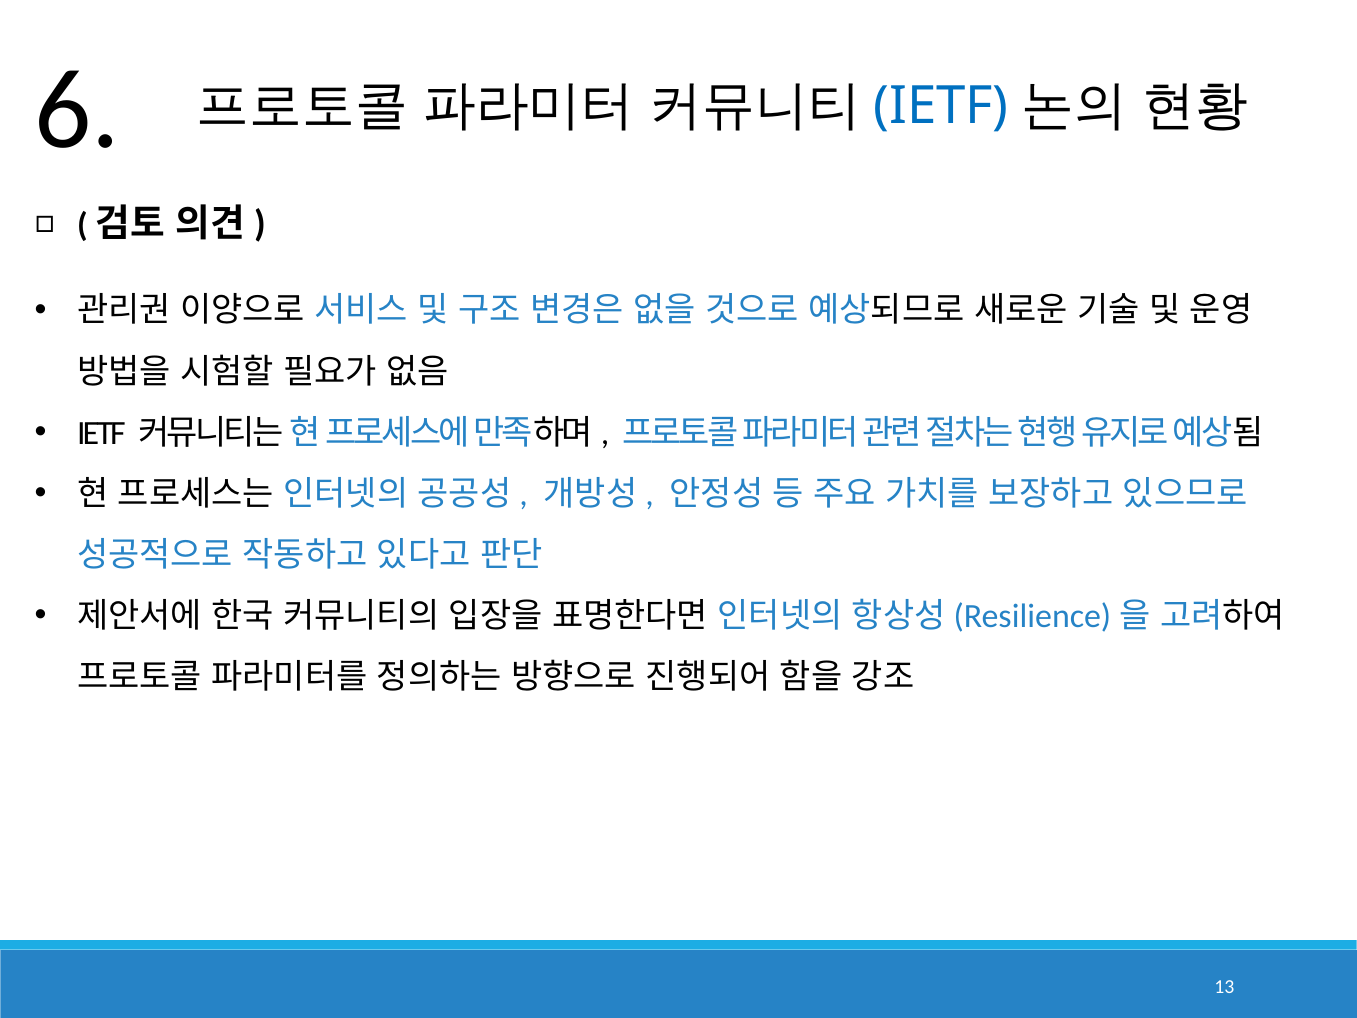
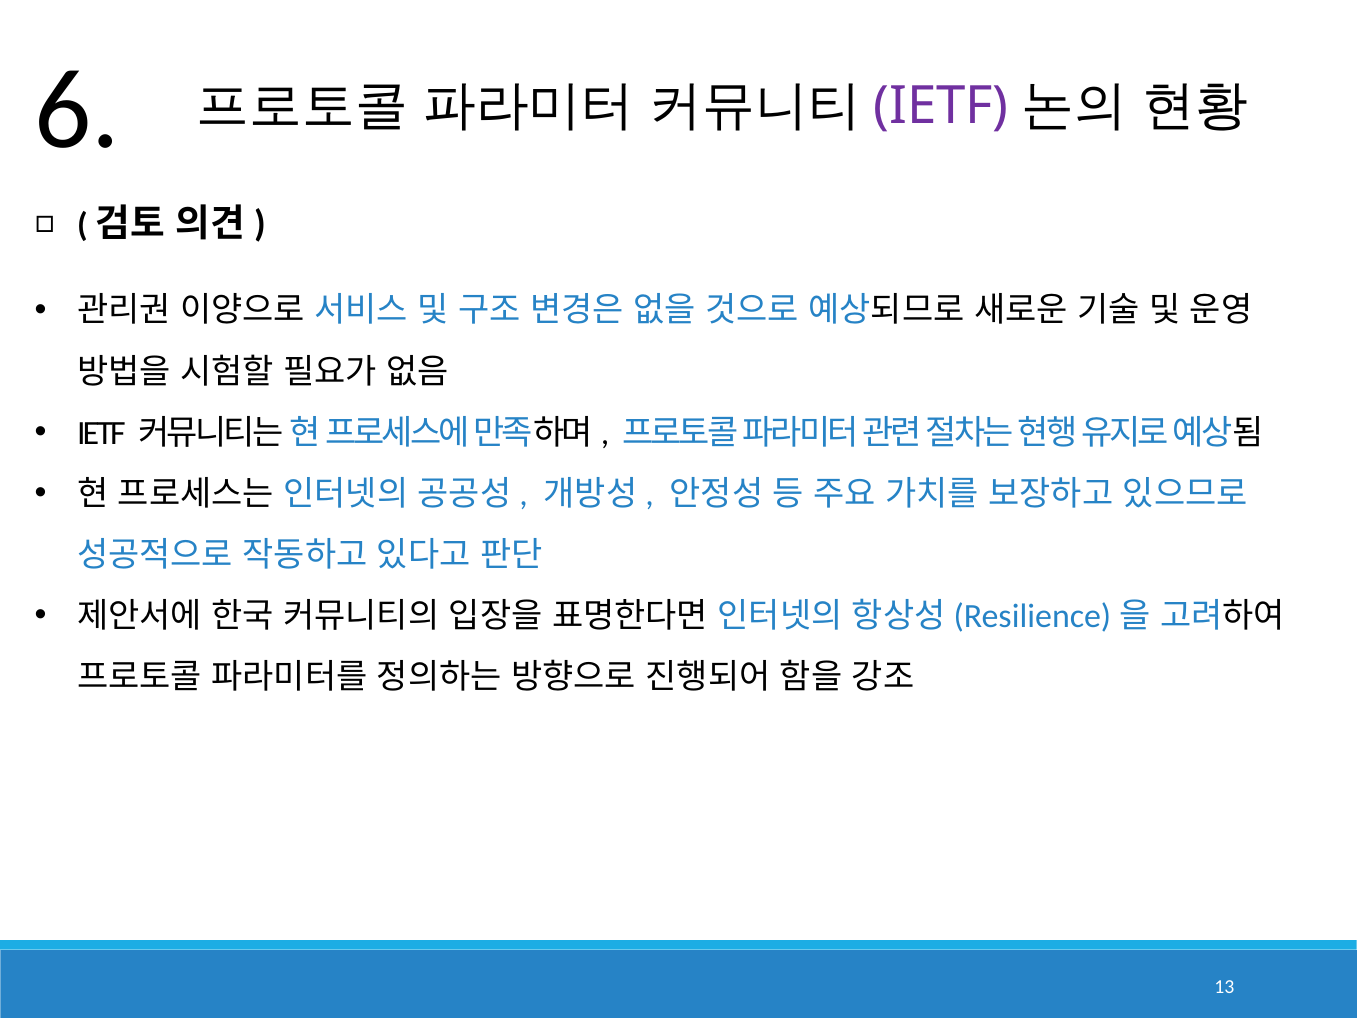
IETF at (941, 107) colour: blue -> purple
